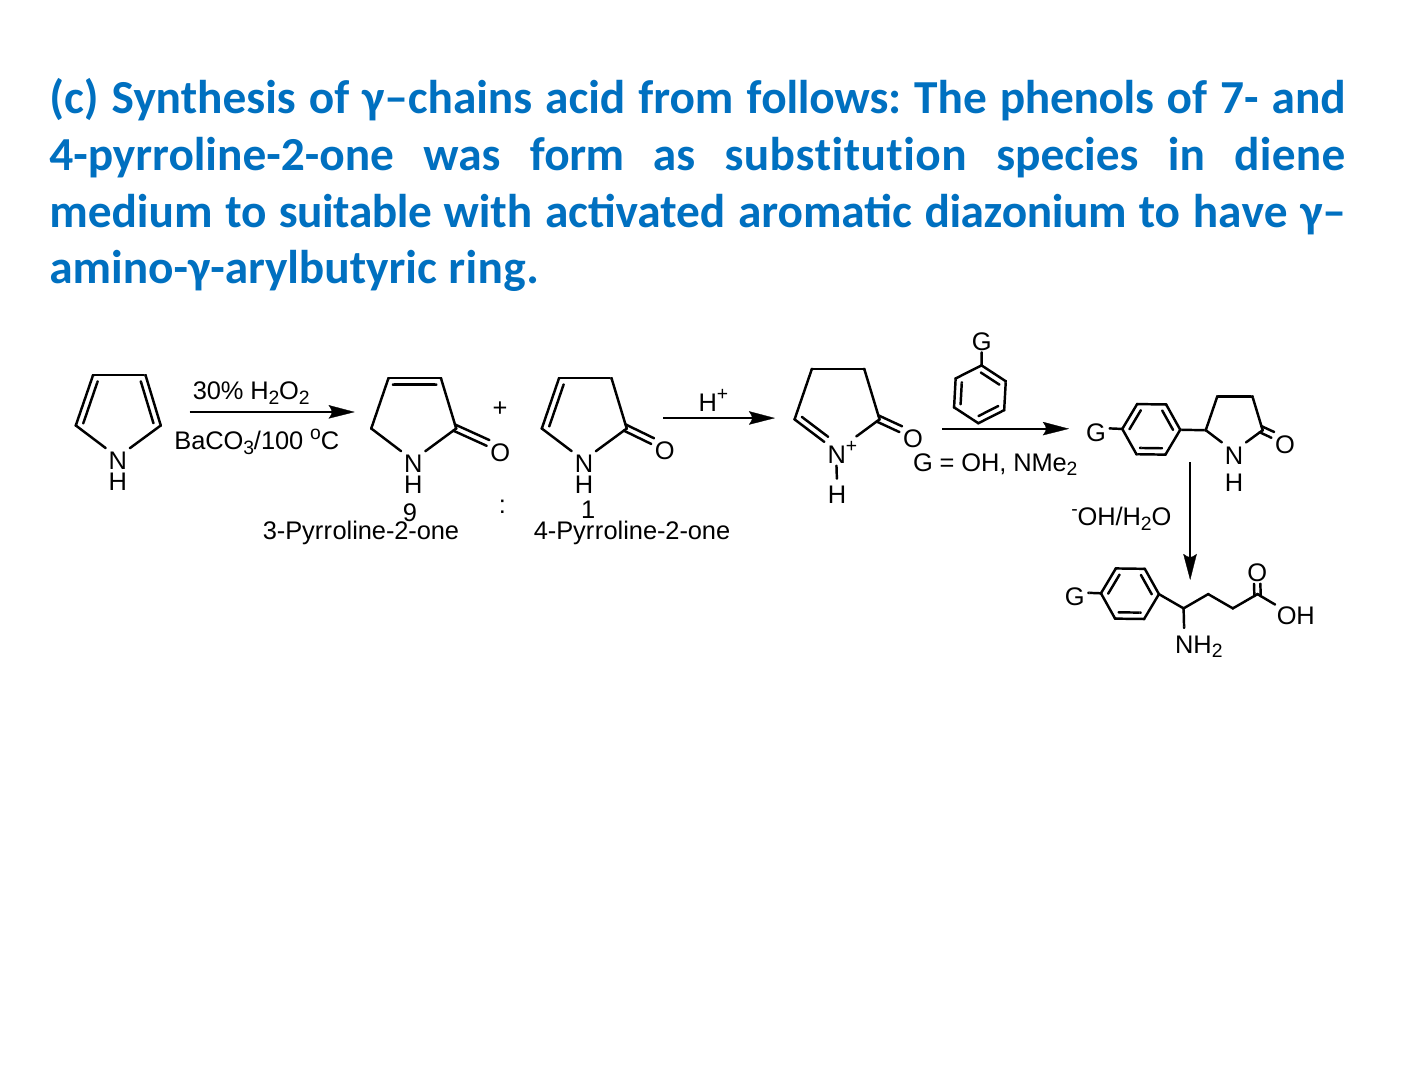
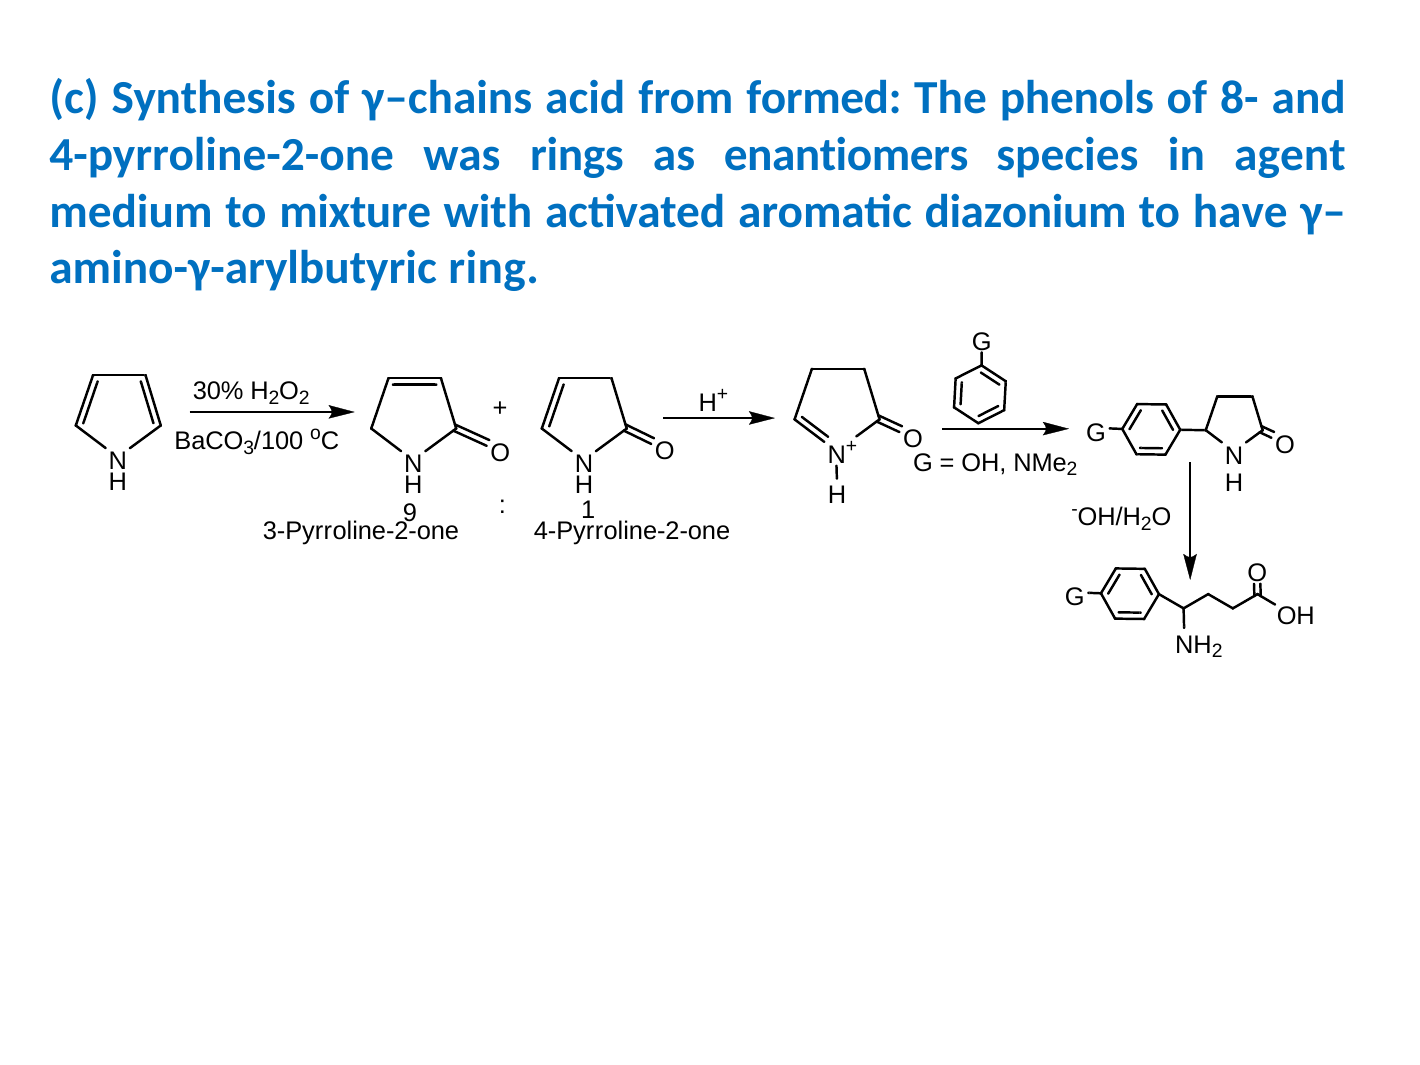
follows: follows -> formed
7-: 7- -> 8-
form: form -> rings
substitution: substitution -> enantiomers
diene: diene -> agent
suitable: suitable -> mixture
